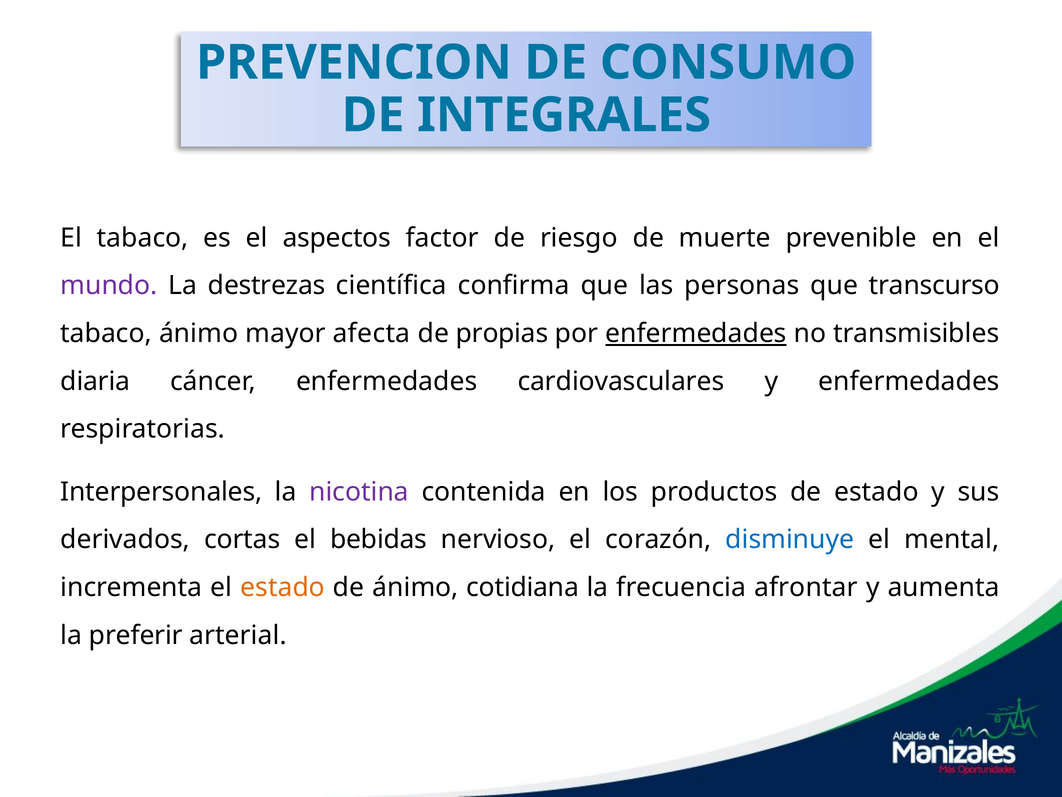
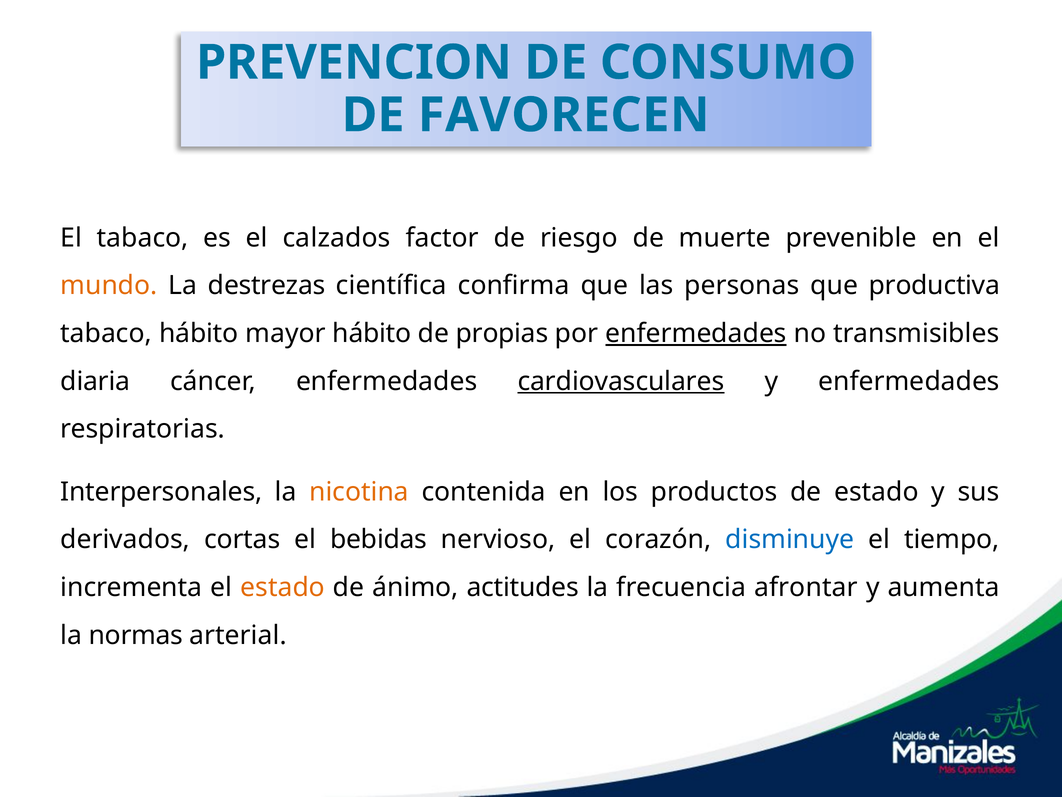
INTEGRALES: INTEGRALES -> FAVORECEN
aspectos: aspectos -> calzados
mundo colour: purple -> orange
transcurso: transcurso -> productiva
tabaco ánimo: ánimo -> hábito
mayor afecta: afecta -> hábito
cardiovasculares underline: none -> present
nicotina colour: purple -> orange
mental: mental -> tiempo
cotidiana: cotidiana -> actitudes
preferir: preferir -> normas
